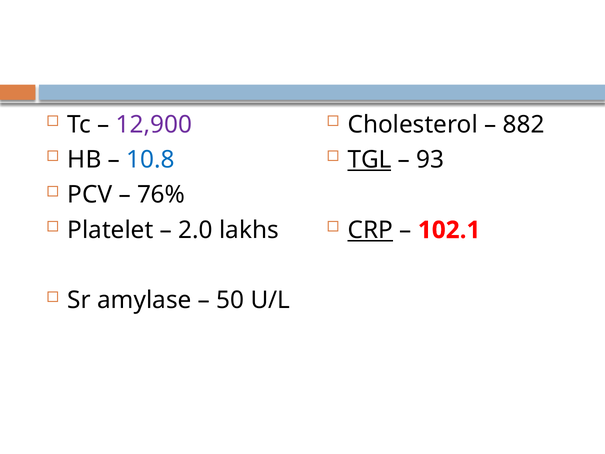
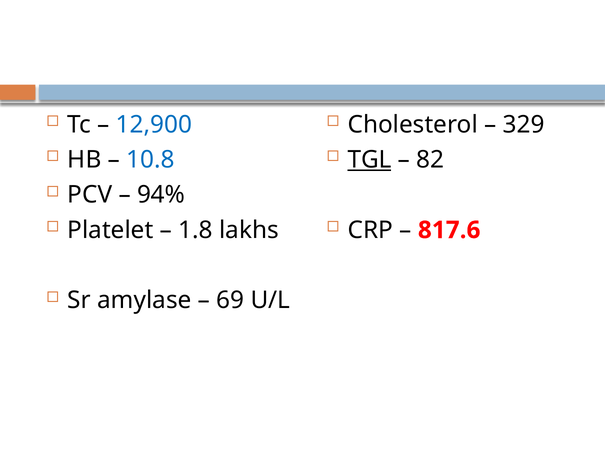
12,900 colour: purple -> blue
882: 882 -> 329
93: 93 -> 82
76%: 76% -> 94%
2.0: 2.0 -> 1.8
CRP underline: present -> none
102.1: 102.1 -> 817.6
50: 50 -> 69
